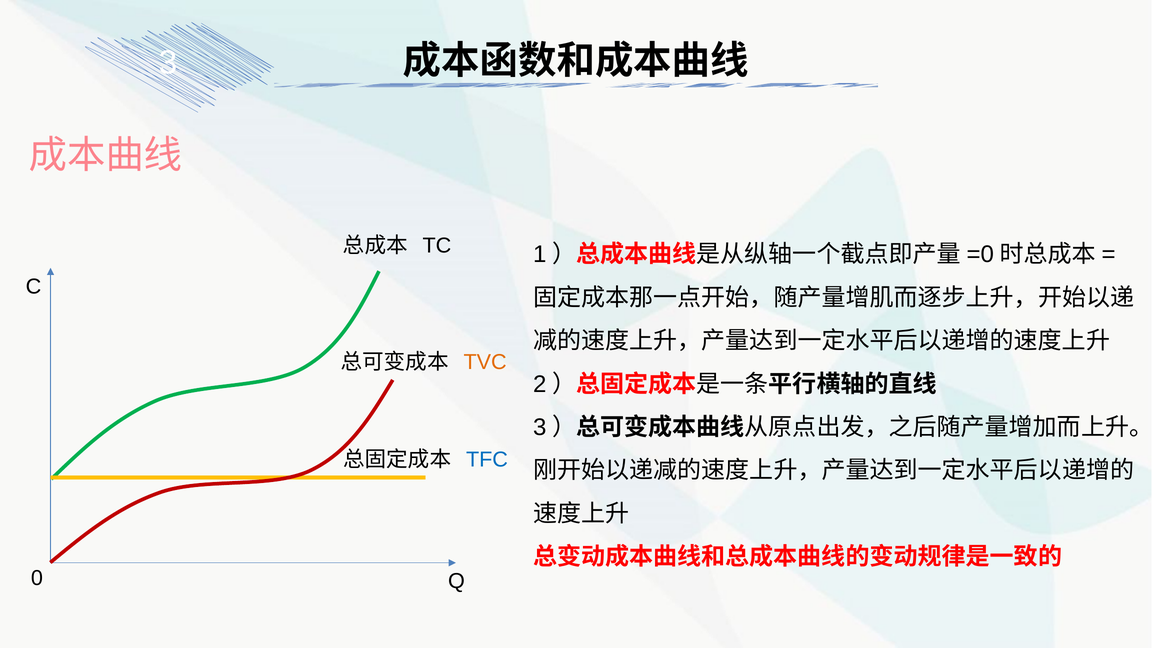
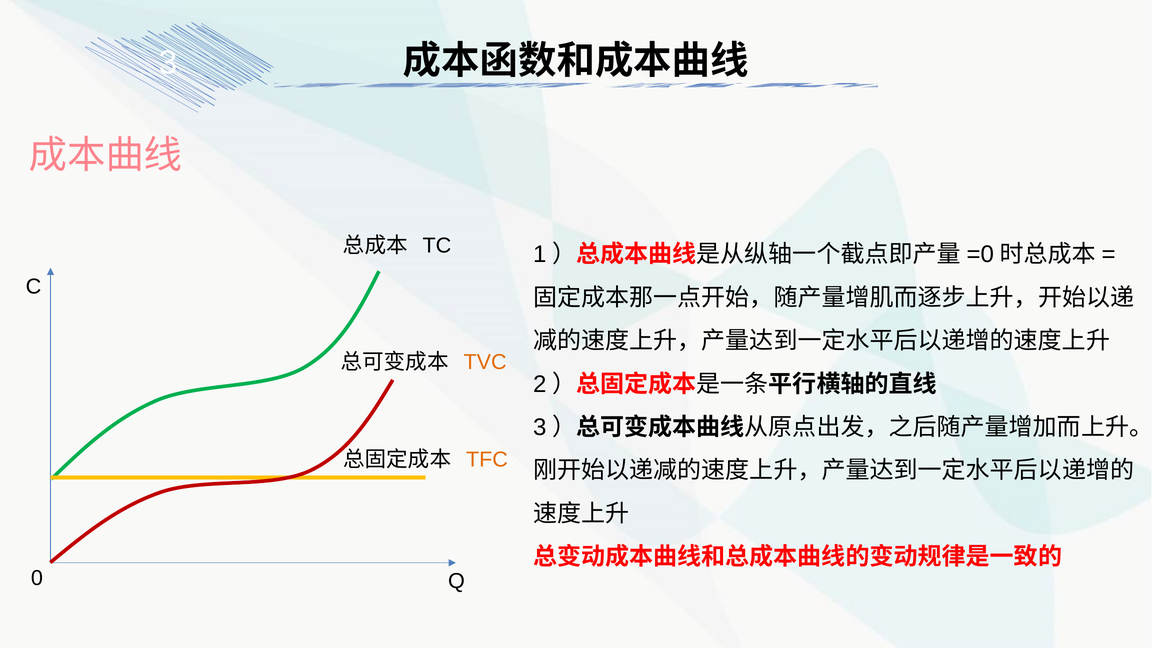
TFC colour: blue -> orange
